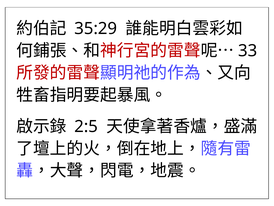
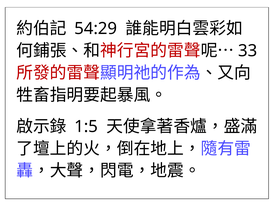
35:29: 35:29 -> 54:29
2:5: 2:5 -> 1:5
